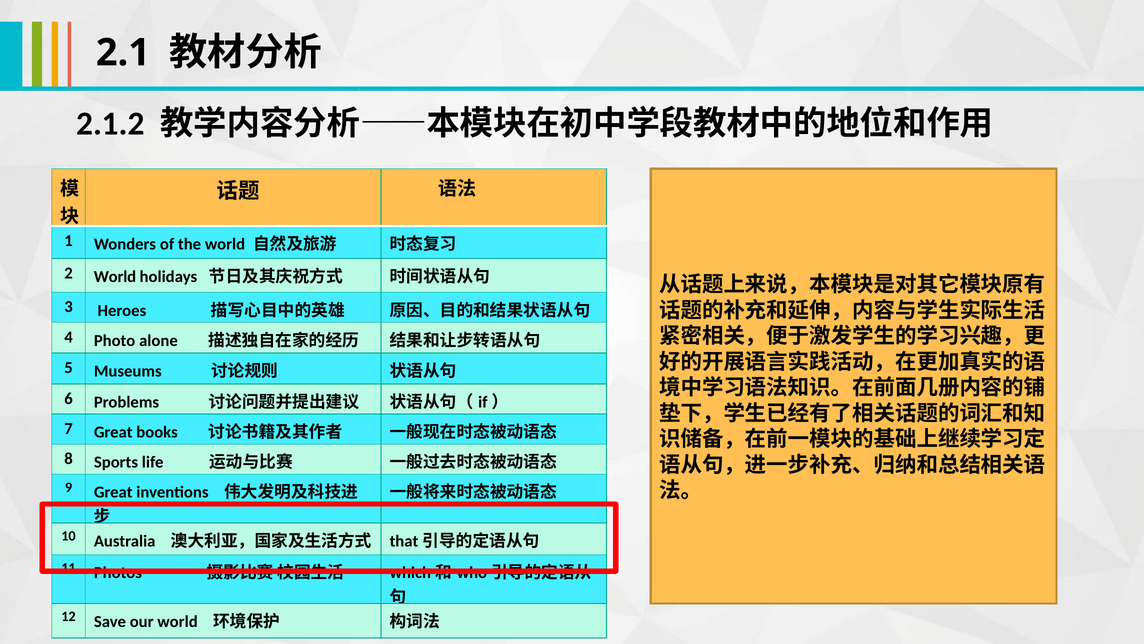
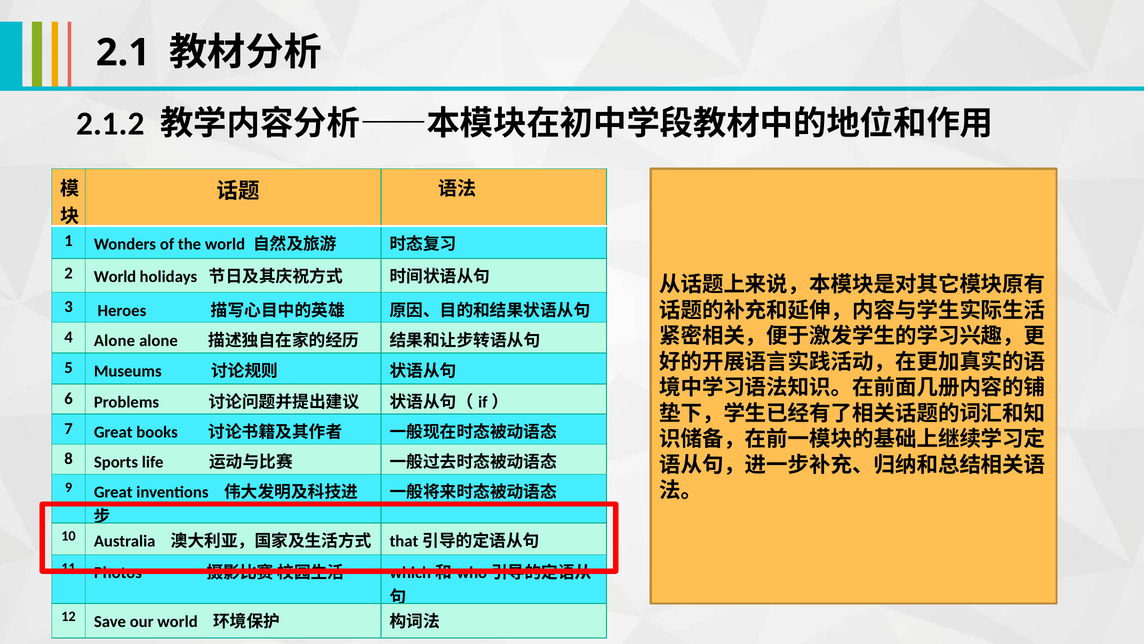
4 Photo: Photo -> Alone
